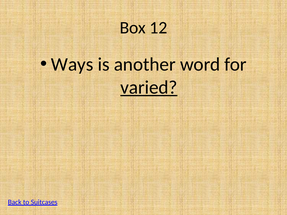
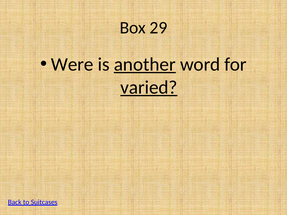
12: 12 -> 29
Ways: Ways -> Were
another underline: none -> present
